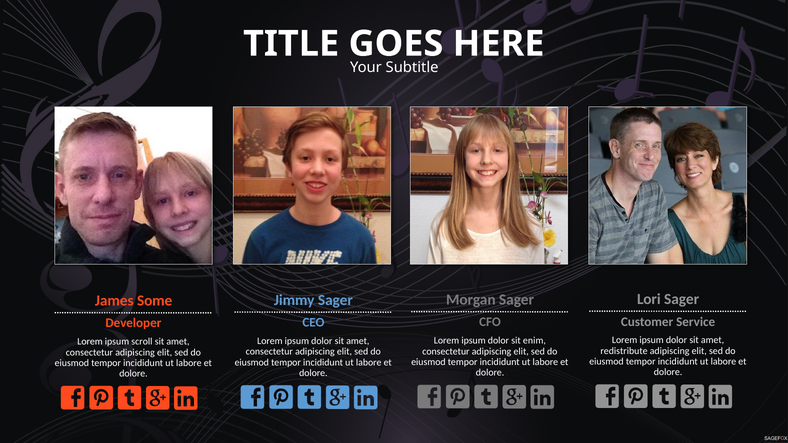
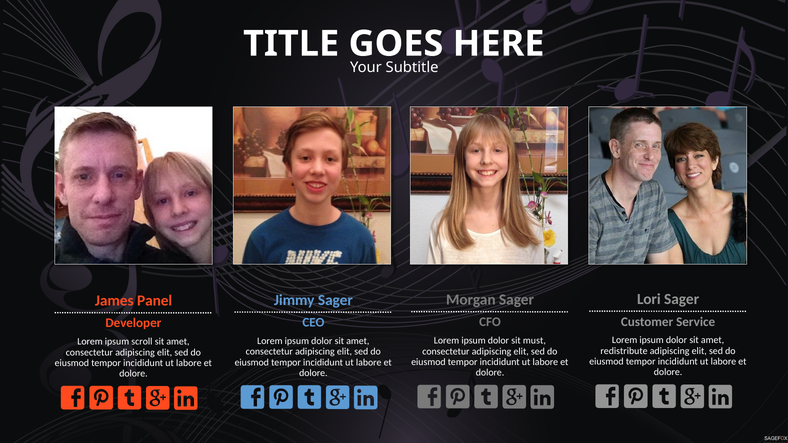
Some: Some -> Panel
enim: enim -> must
